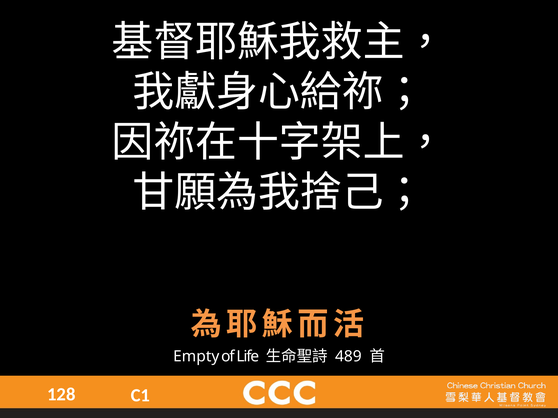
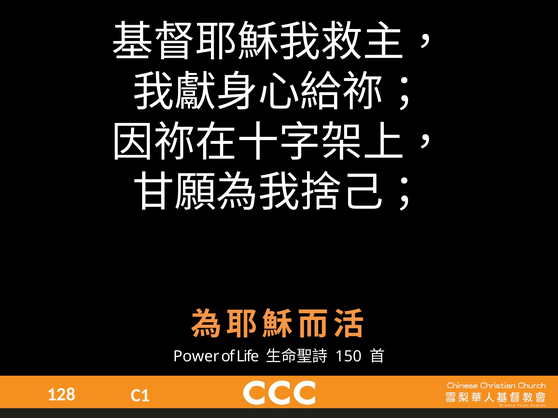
Empty: Empty -> Power
489: 489 -> 150
